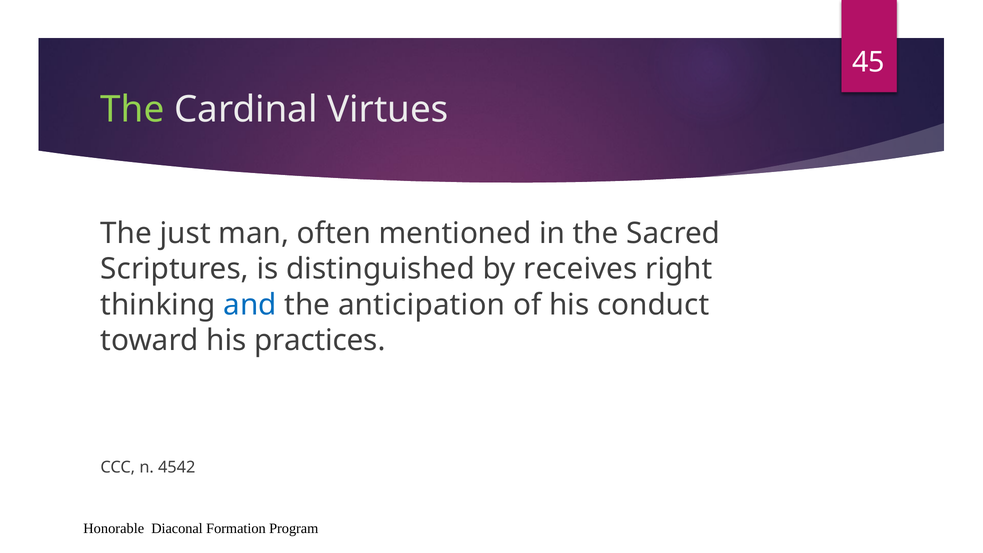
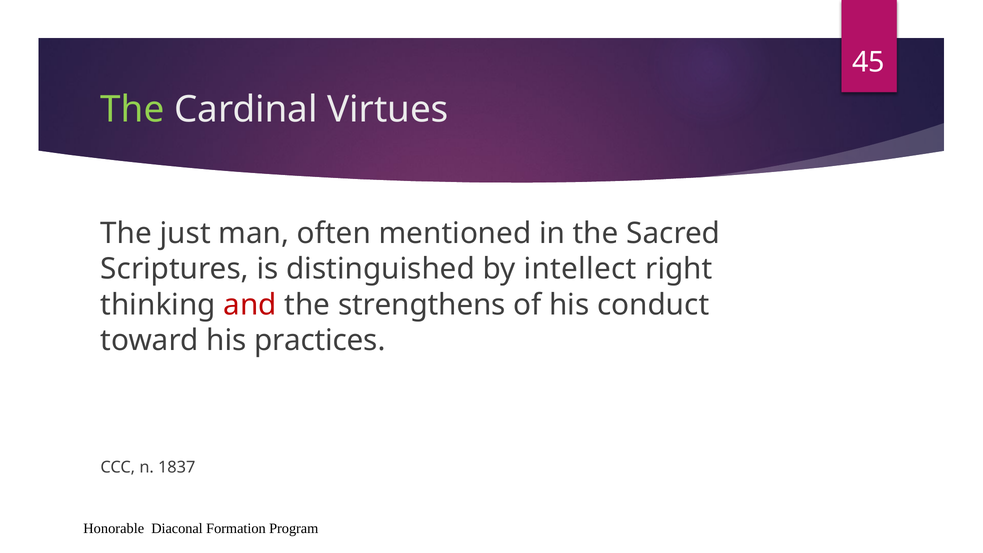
receives: receives -> intellect
and colour: blue -> red
anticipation: anticipation -> strengthens
4542: 4542 -> 1837
